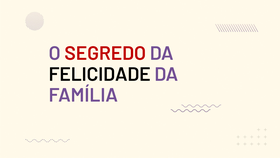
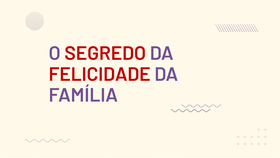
FELICIDADE colour: black -> red
